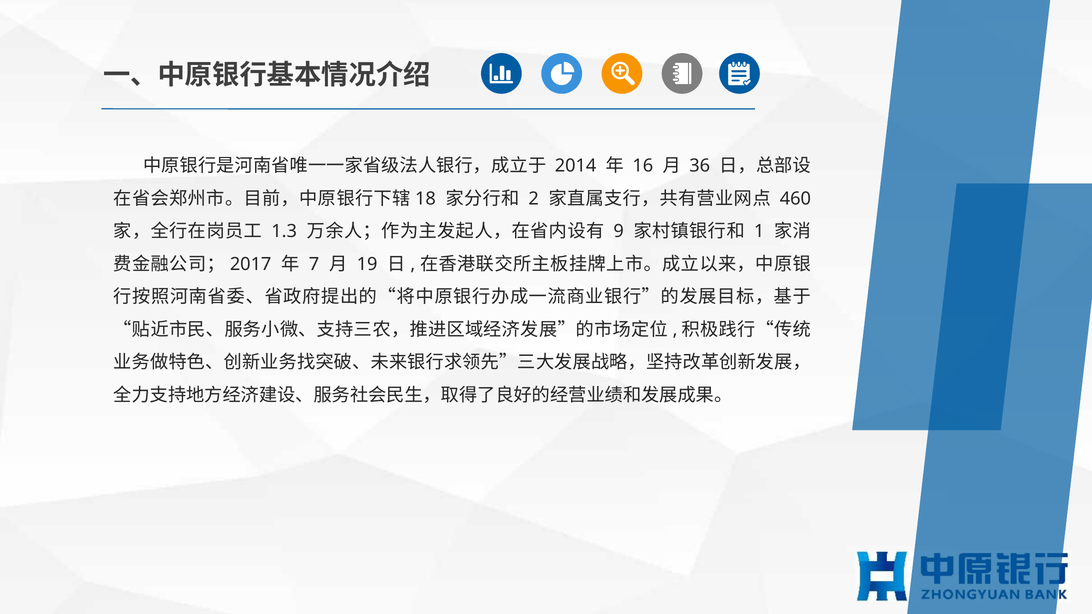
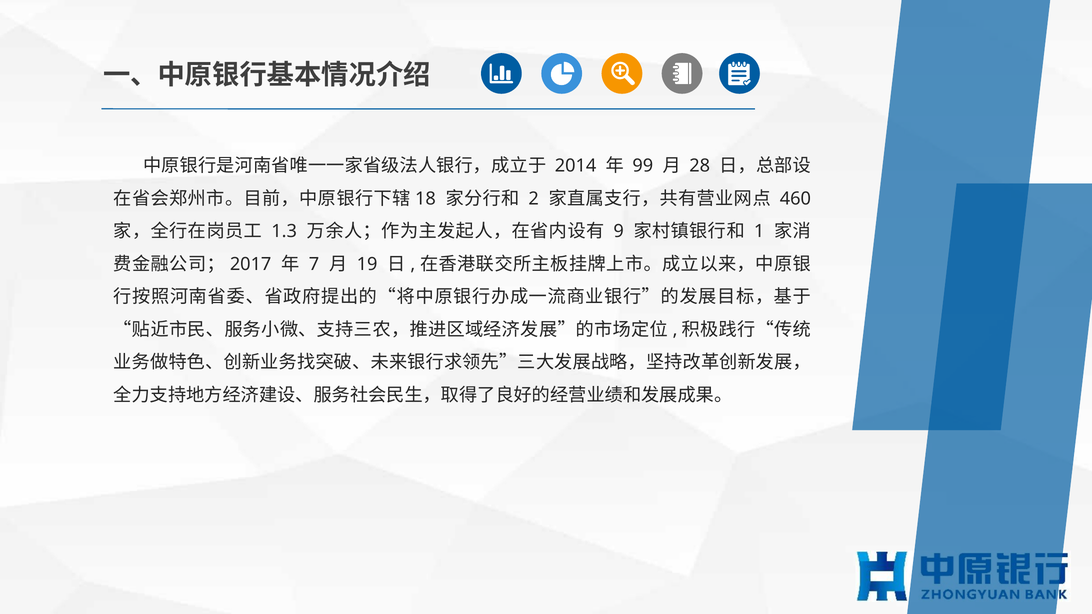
16: 16 -> 99
36: 36 -> 28
